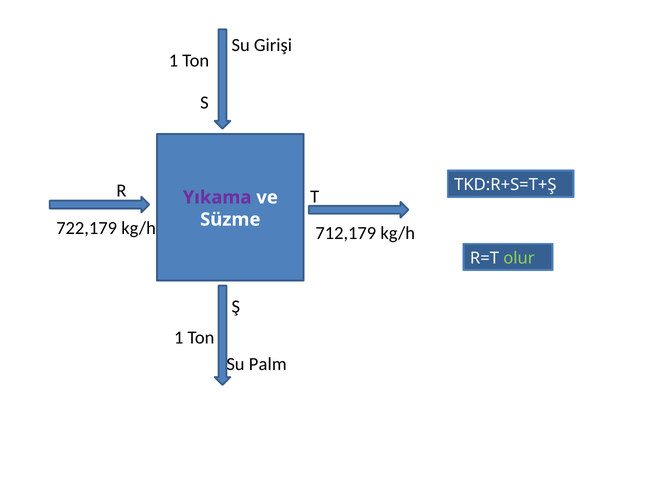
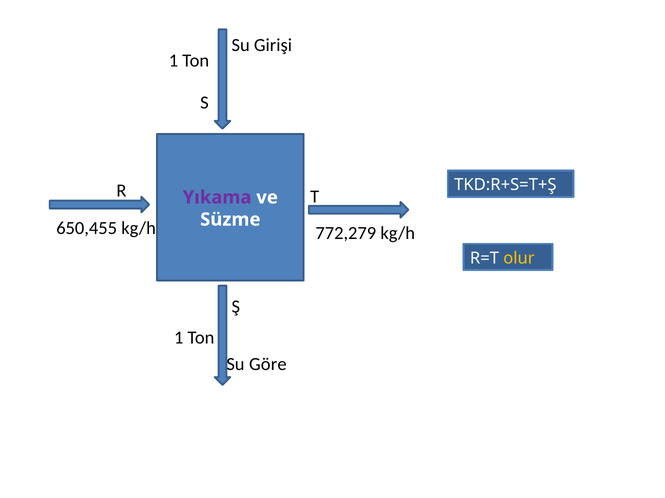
722,179: 722,179 -> 650,455
712,179: 712,179 -> 772,279
olur colour: light green -> yellow
Palm: Palm -> Göre
